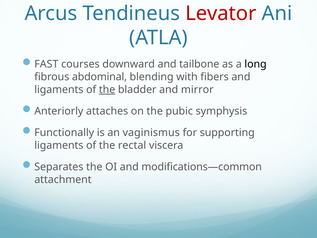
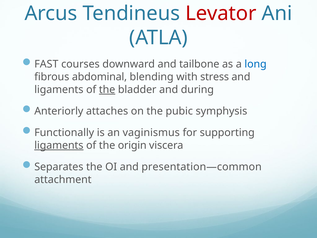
long colour: black -> blue
fibers: fibers -> stress
mirror: mirror -> during
ligaments at (59, 145) underline: none -> present
rectal: rectal -> origin
modifications—common: modifications—common -> presentation—common
